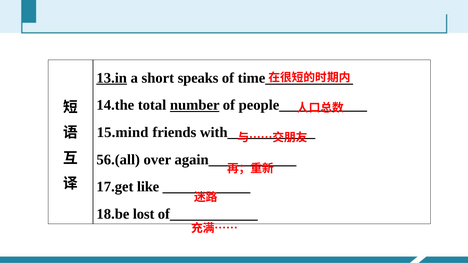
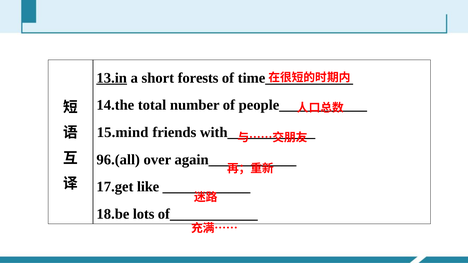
speaks: speaks -> forests
number underline: present -> none
56.(all: 56.(all -> 96.(all
lost: lost -> lots
